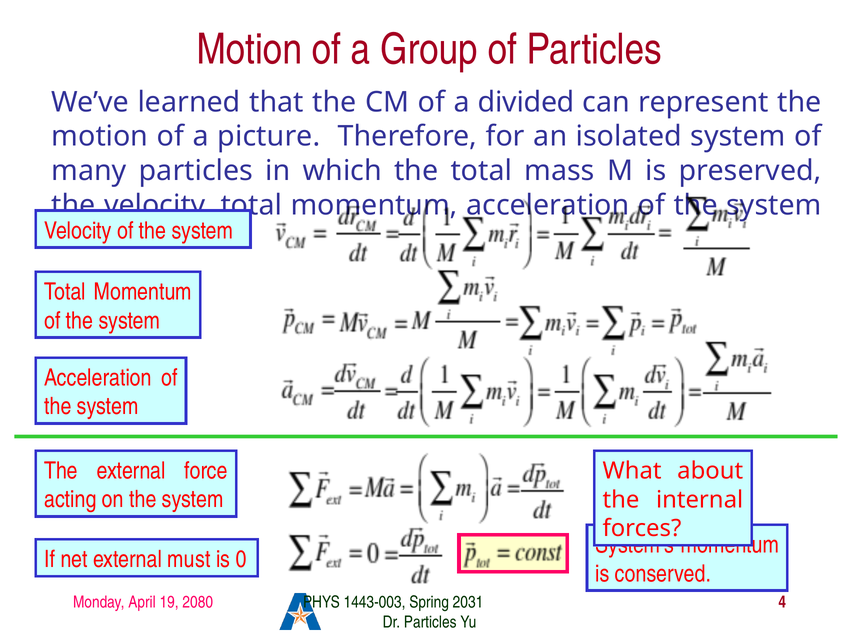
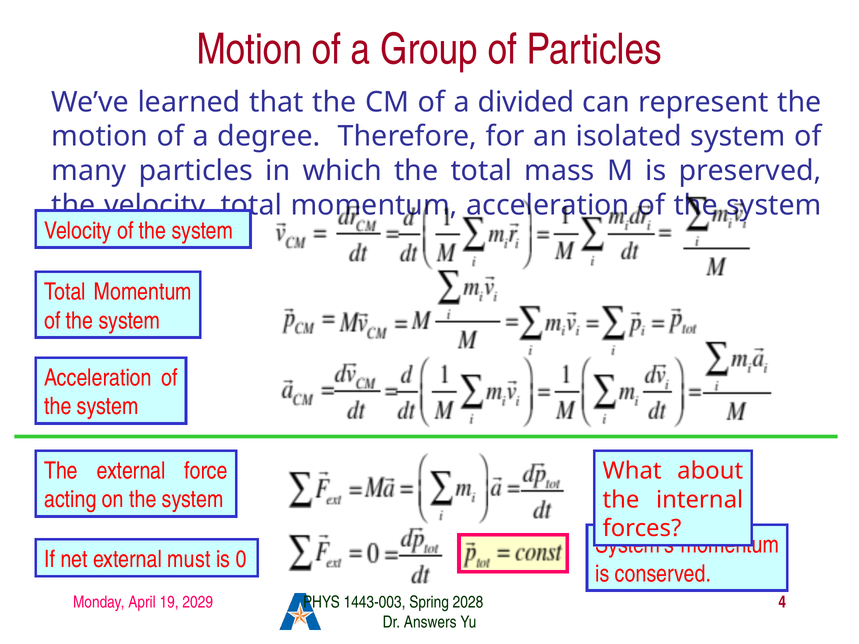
picture: picture -> degree
2080: 2080 -> 2029
2031: 2031 -> 2028
Dr Particles: Particles -> Answers
